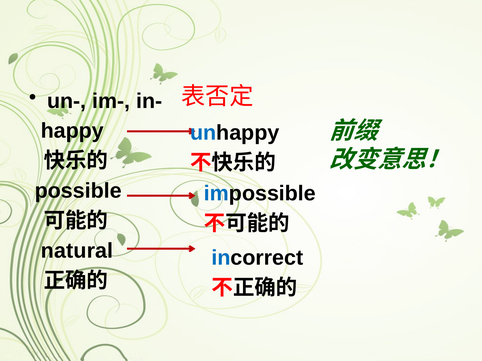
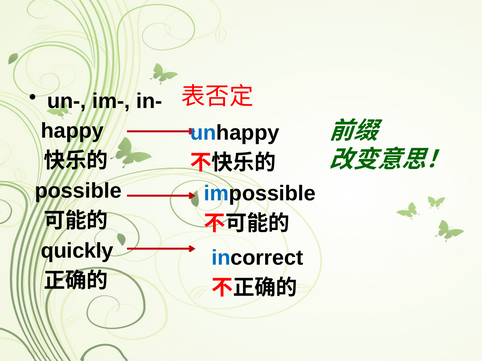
natural: natural -> quickly
